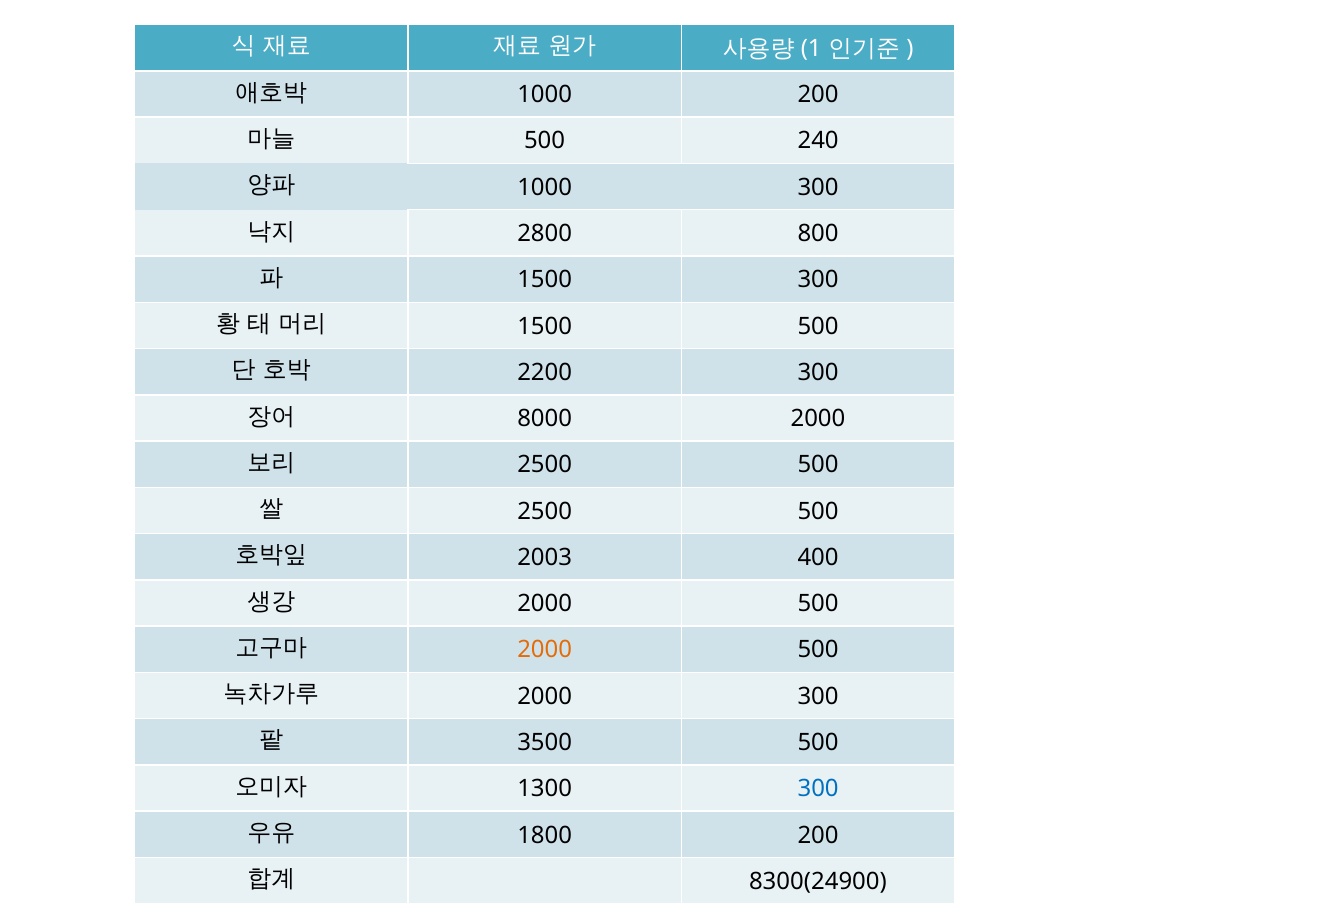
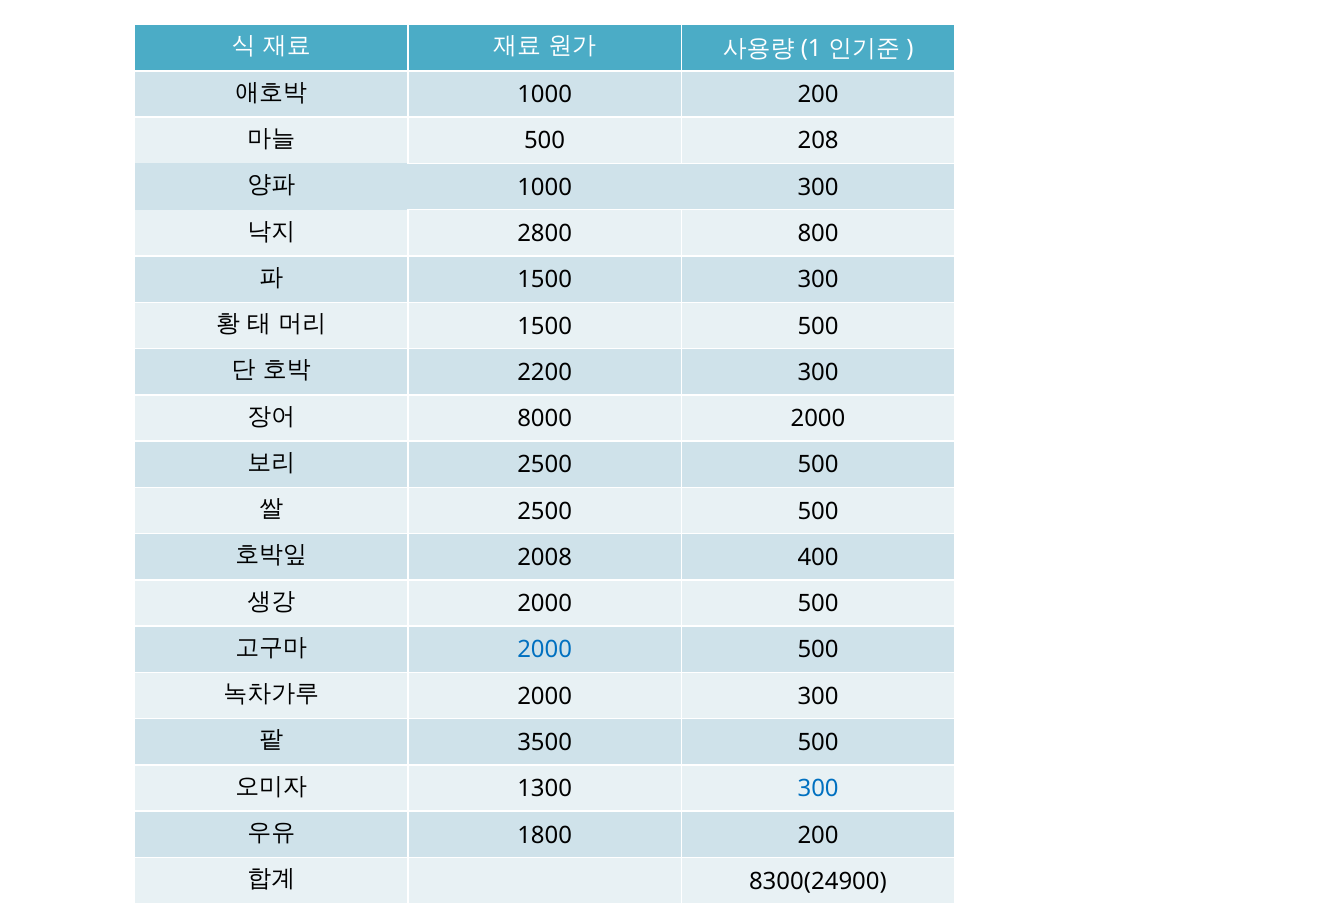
240: 240 -> 208
2003: 2003 -> 2008
2000 at (545, 650) colour: orange -> blue
